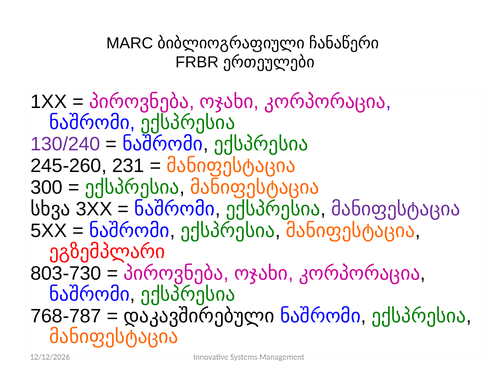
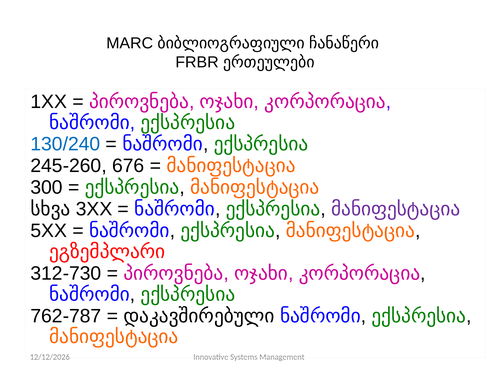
130/240 colour: purple -> blue
231: 231 -> 676
803-730: 803-730 -> 312-730
768-787: 768-787 -> 762-787
